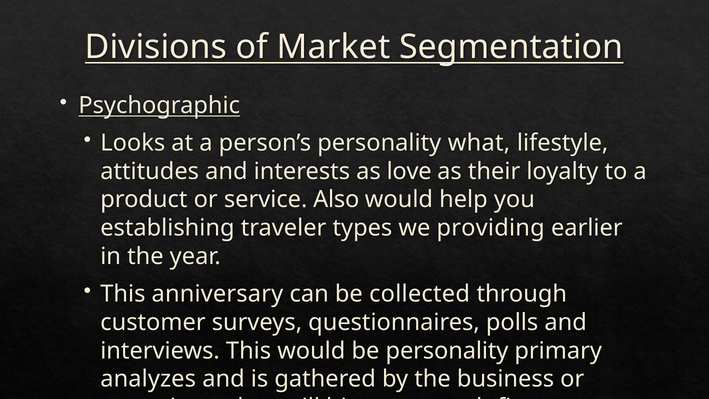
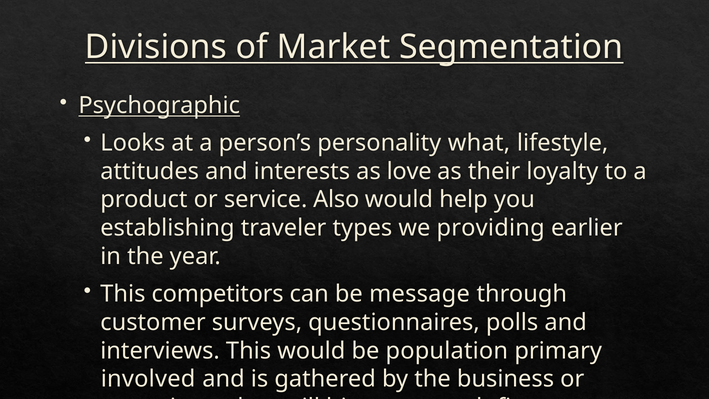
anniversary: anniversary -> competitors
collected: collected -> message
be personality: personality -> population
analyzes: analyzes -> involved
